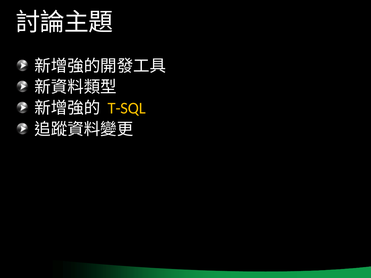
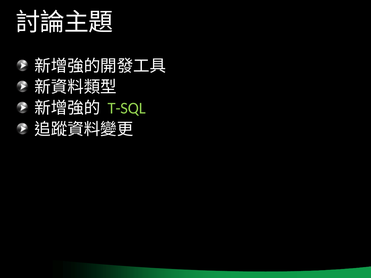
T-SQL colour: yellow -> light green
